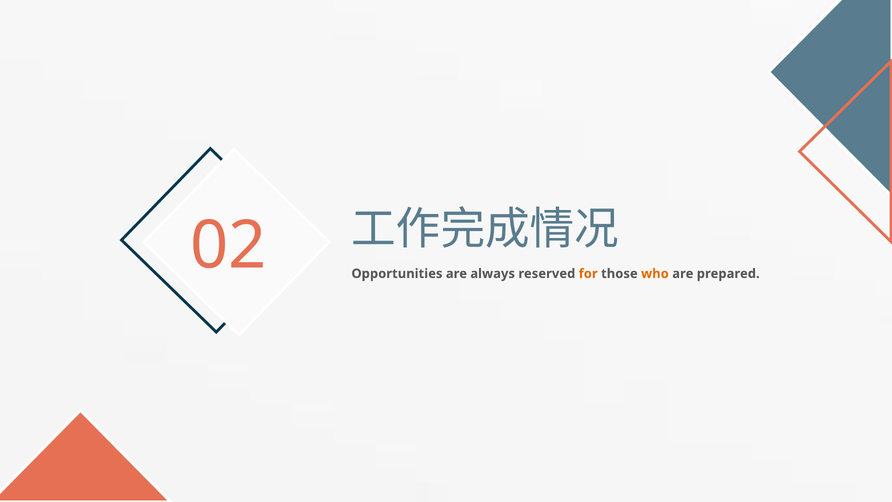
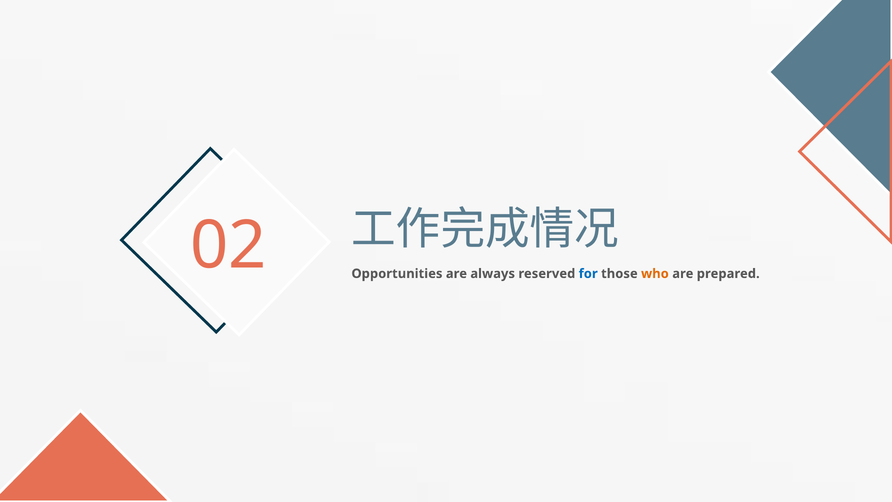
for colour: orange -> blue
